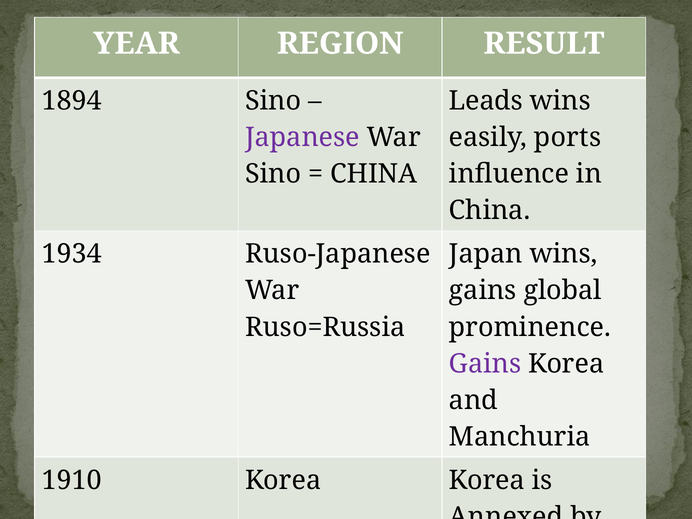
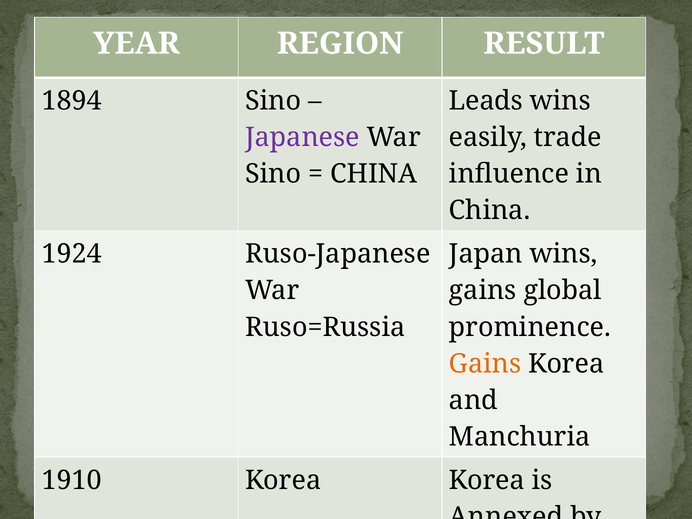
ports: ports -> trade
1934: 1934 -> 1924
Gains at (485, 364) colour: purple -> orange
